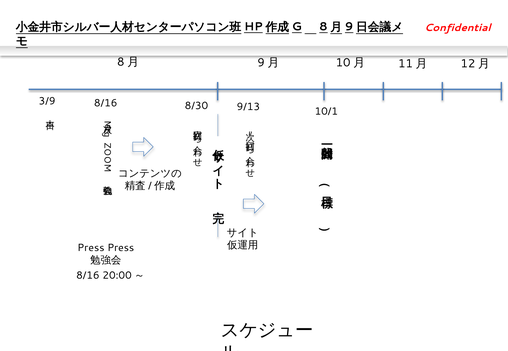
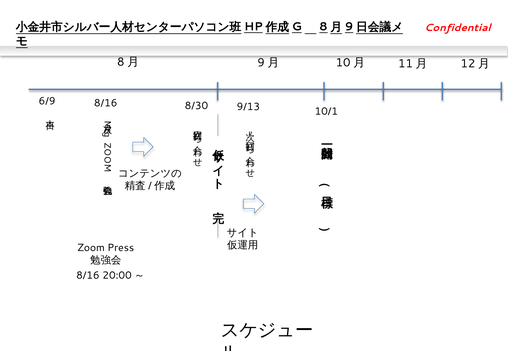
3/9: 3/9 -> 6/9
Press at (91, 248): Press -> Zoom
